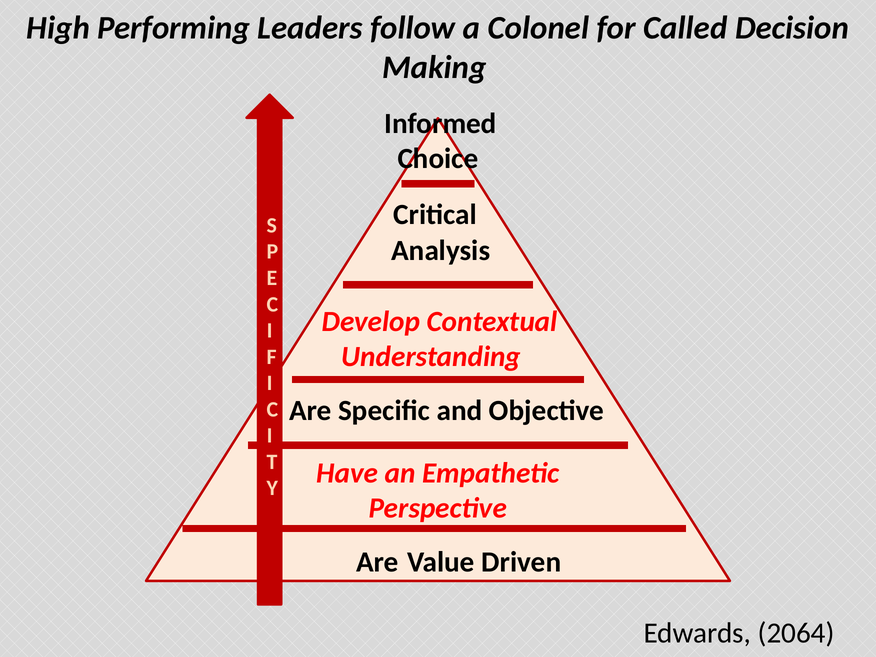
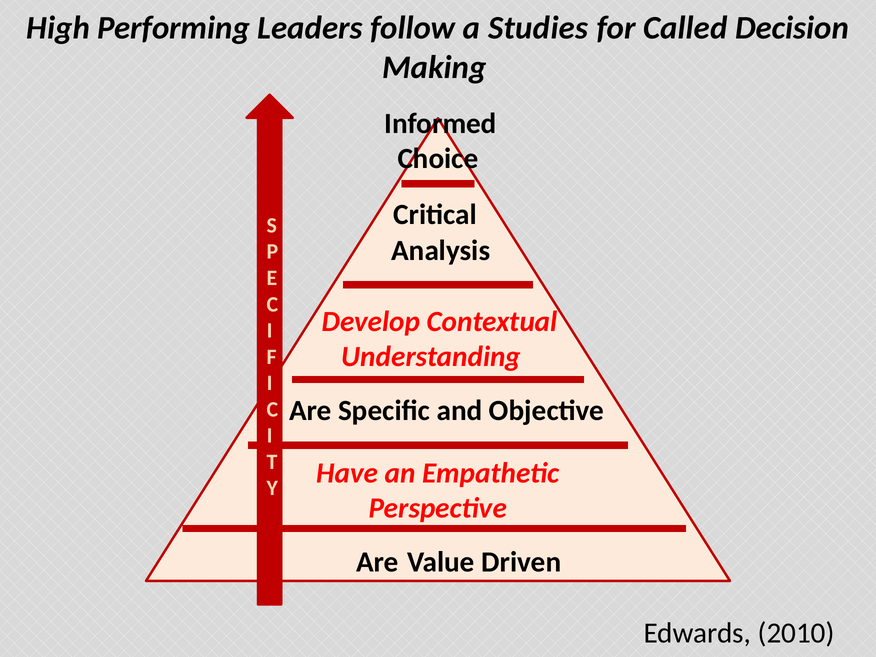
Colonel: Colonel -> Studies
2064: 2064 -> 2010
